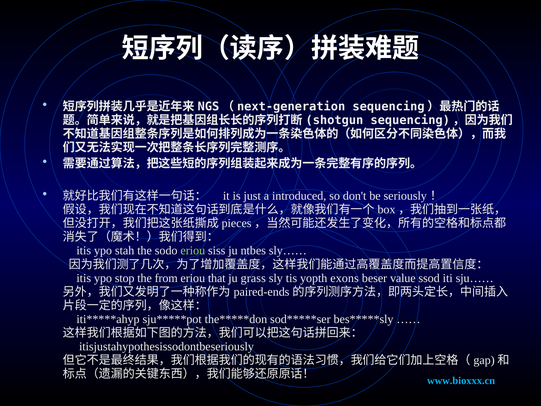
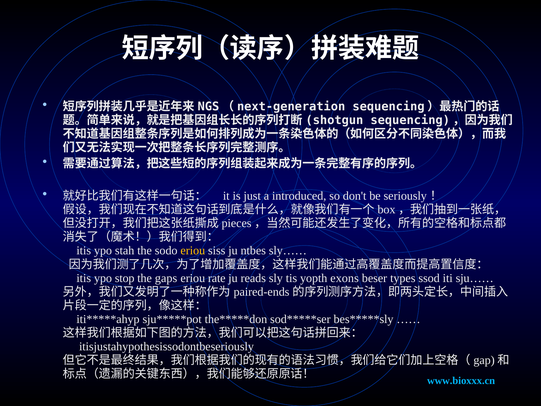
eriou at (193, 251) colour: light green -> yellow
from: from -> gaps
that: that -> rate
grass: grass -> reads
value: value -> types
